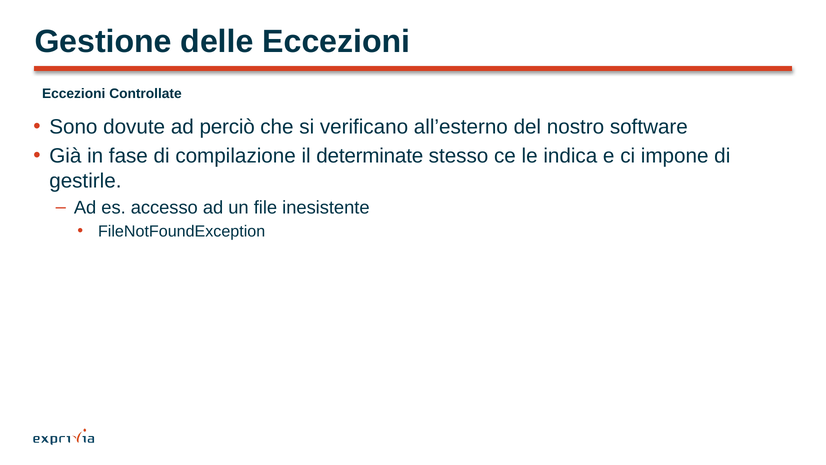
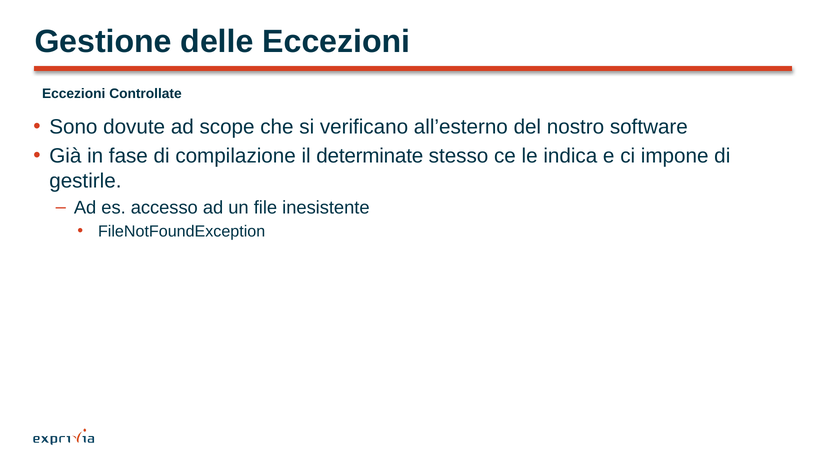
perciò: perciò -> scope
